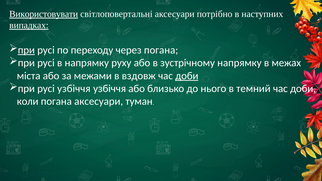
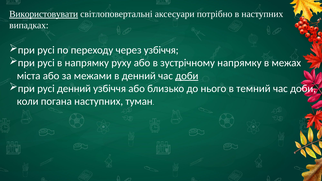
випадках underline: present -> none
при at (26, 50) underline: present -> none
через погана: погана -> узбіччя
в вздовж: вздовж -> денний
русі узбіччя: узбіччя -> денний
погана аксесуари: аксесуари -> наступних
